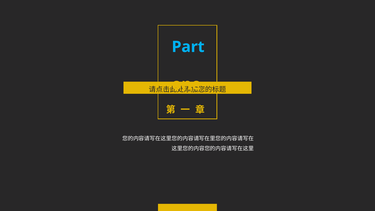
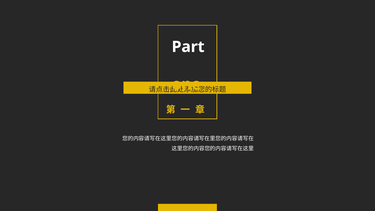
Part colour: light blue -> white
